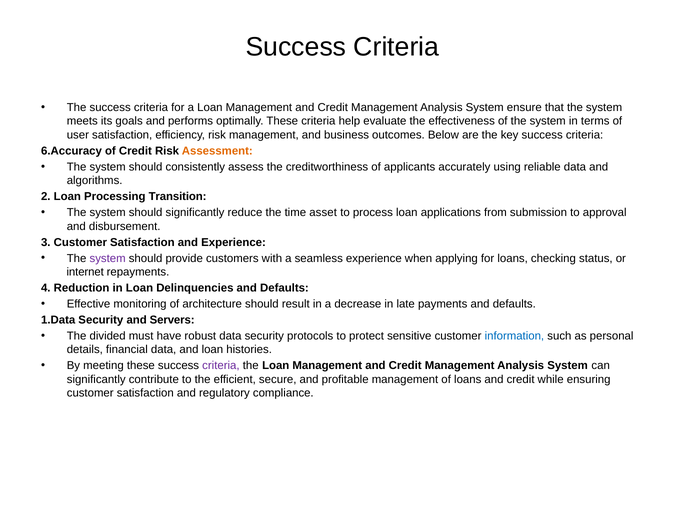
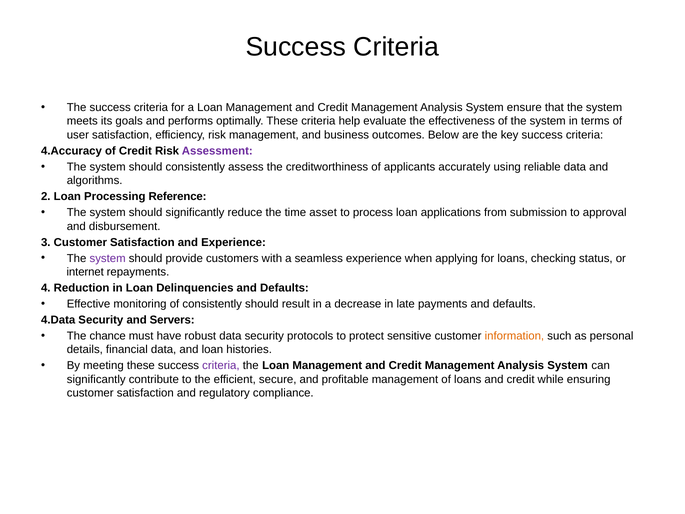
6.Accuracy: 6.Accuracy -> 4.Accuracy
Assessment colour: orange -> purple
Transition: Transition -> Reference
of architecture: architecture -> consistently
1.Data: 1.Data -> 4.Data
divided: divided -> chance
information colour: blue -> orange
